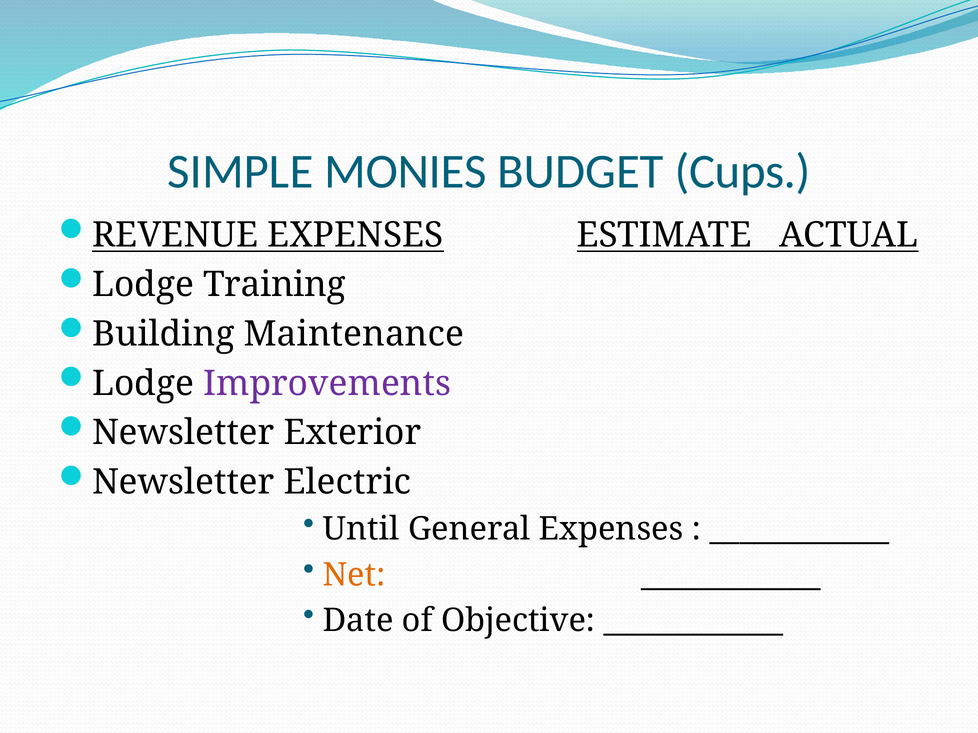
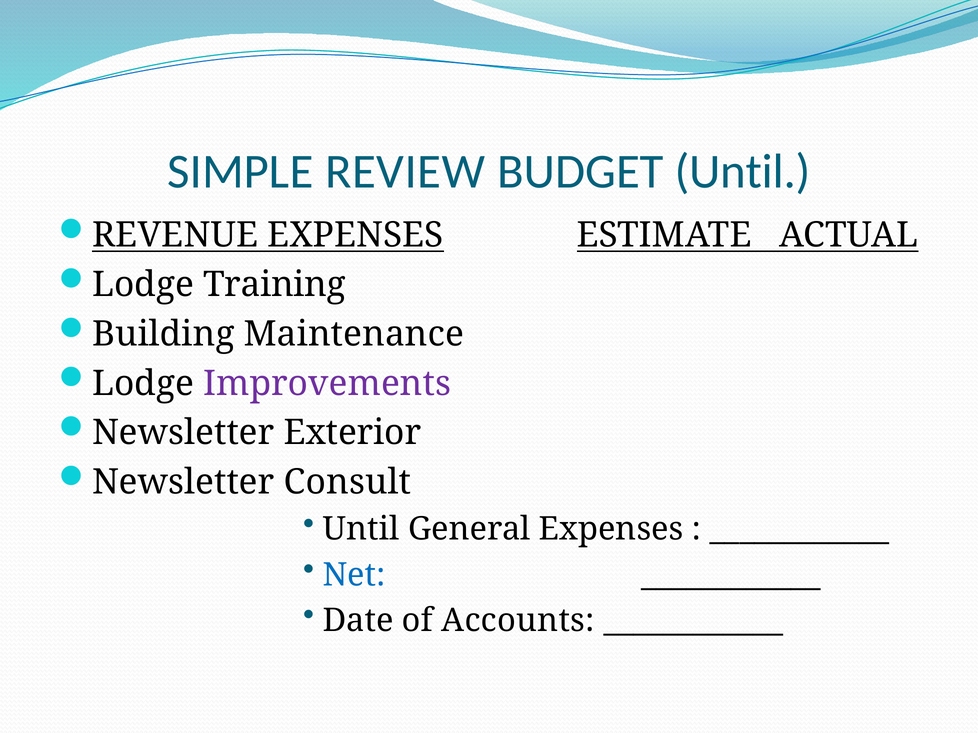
MONIES: MONIES -> REVIEW
BUDGET Cups: Cups -> Until
Electric: Electric -> Consult
Net colour: orange -> blue
Objective: Objective -> Accounts
